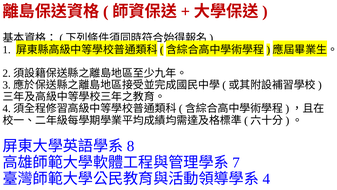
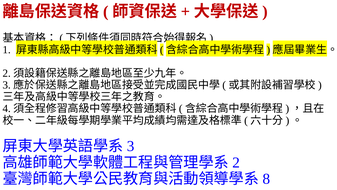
8 at (131, 146): 8 -> 3
7 at (236, 162): 7 -> 2
4 at (266, 179): 4 -> 8
